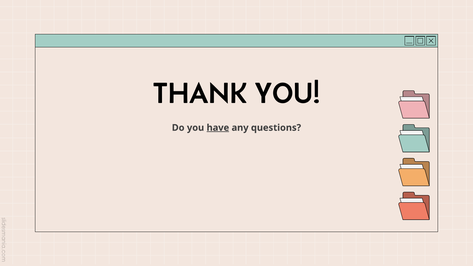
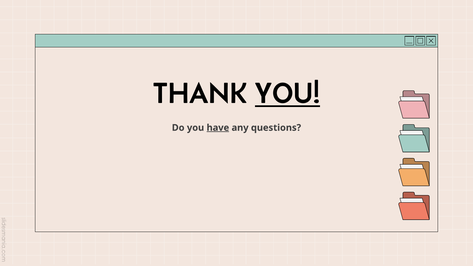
YOU at (287, 93) underline: none -> present
